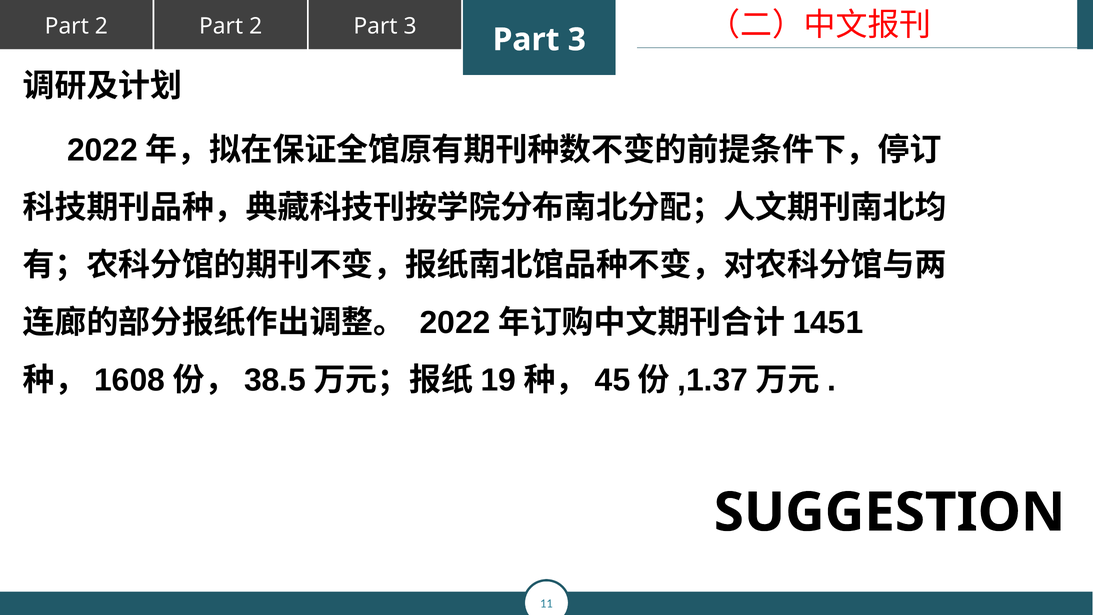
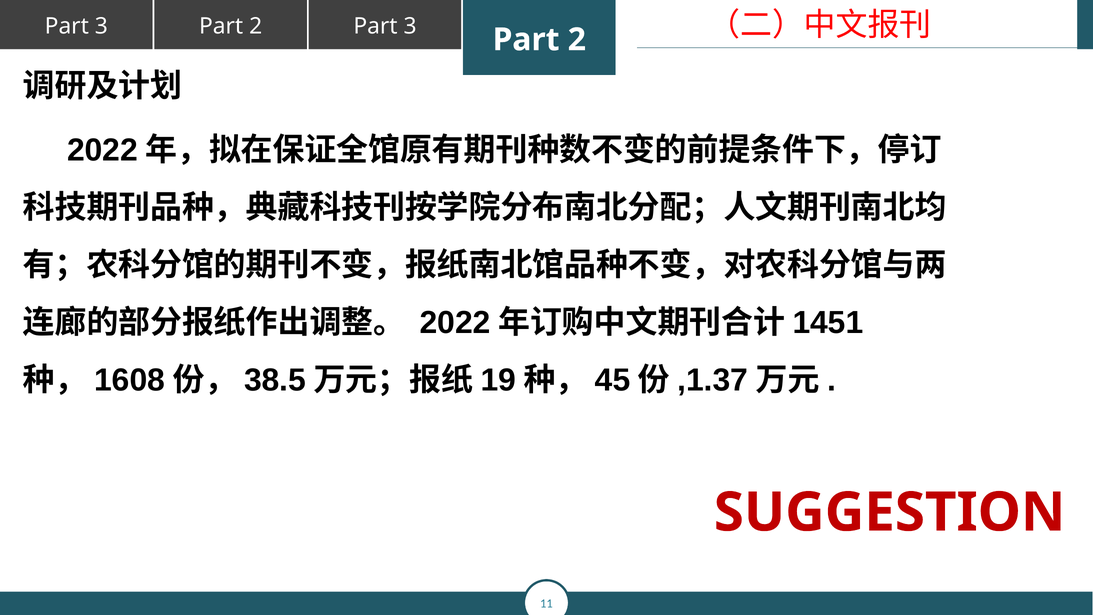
2 at (101, 26): 2 -> 3
3 at (577, 40): 3 -> 2
SUGGESTION colour: black -> red
